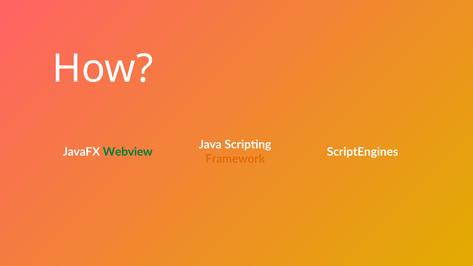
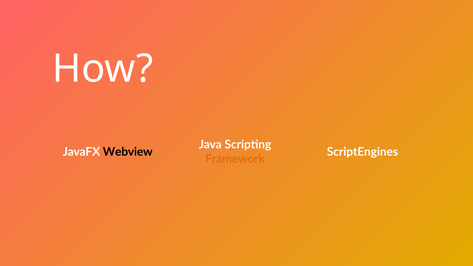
Webview colour: green -> black
